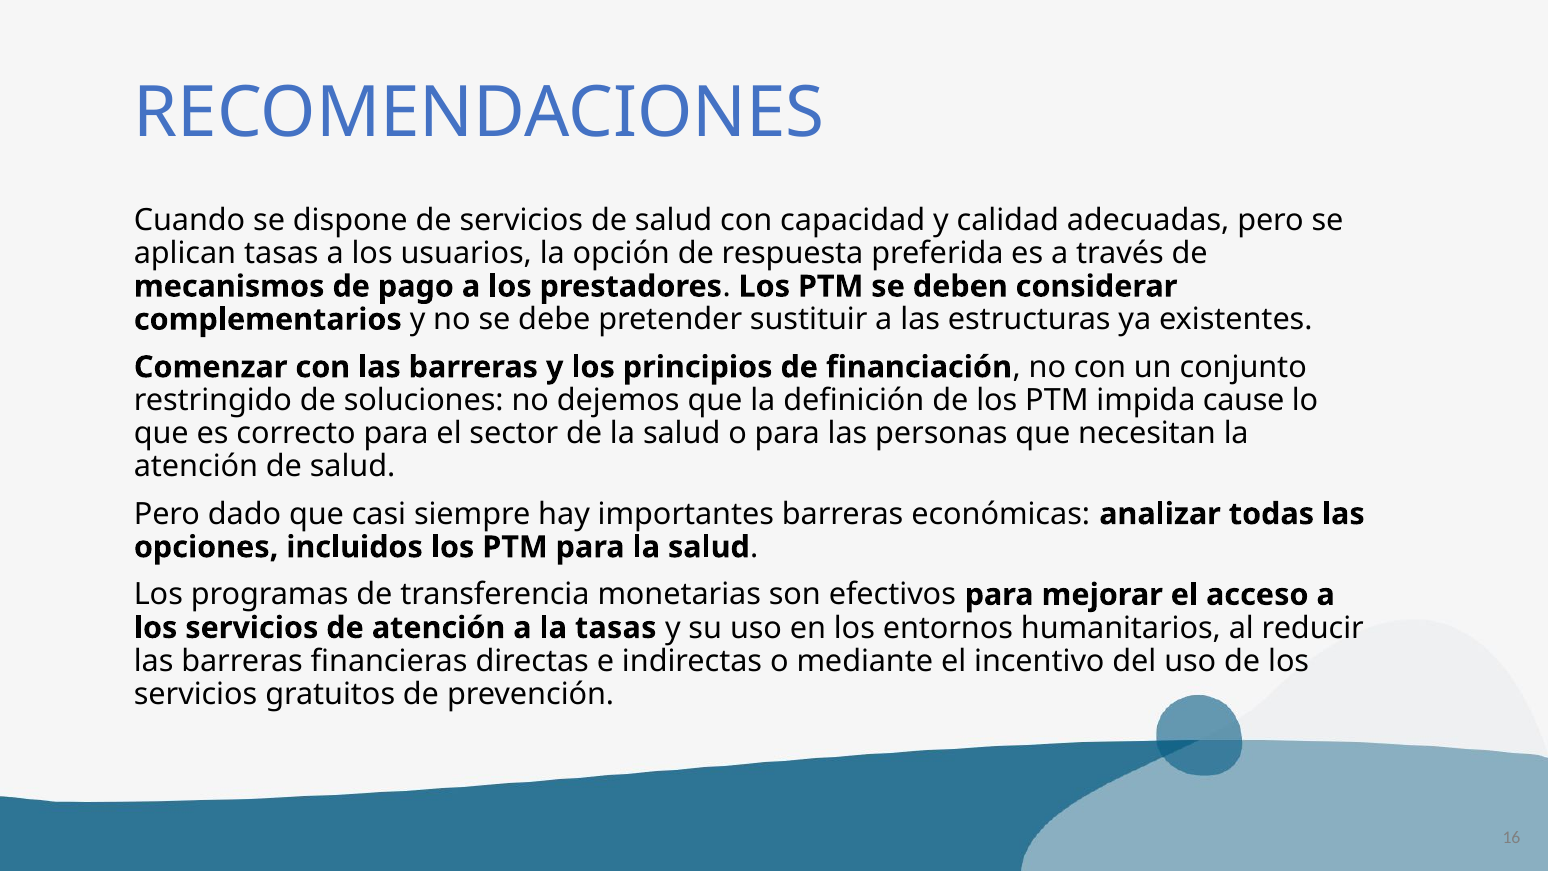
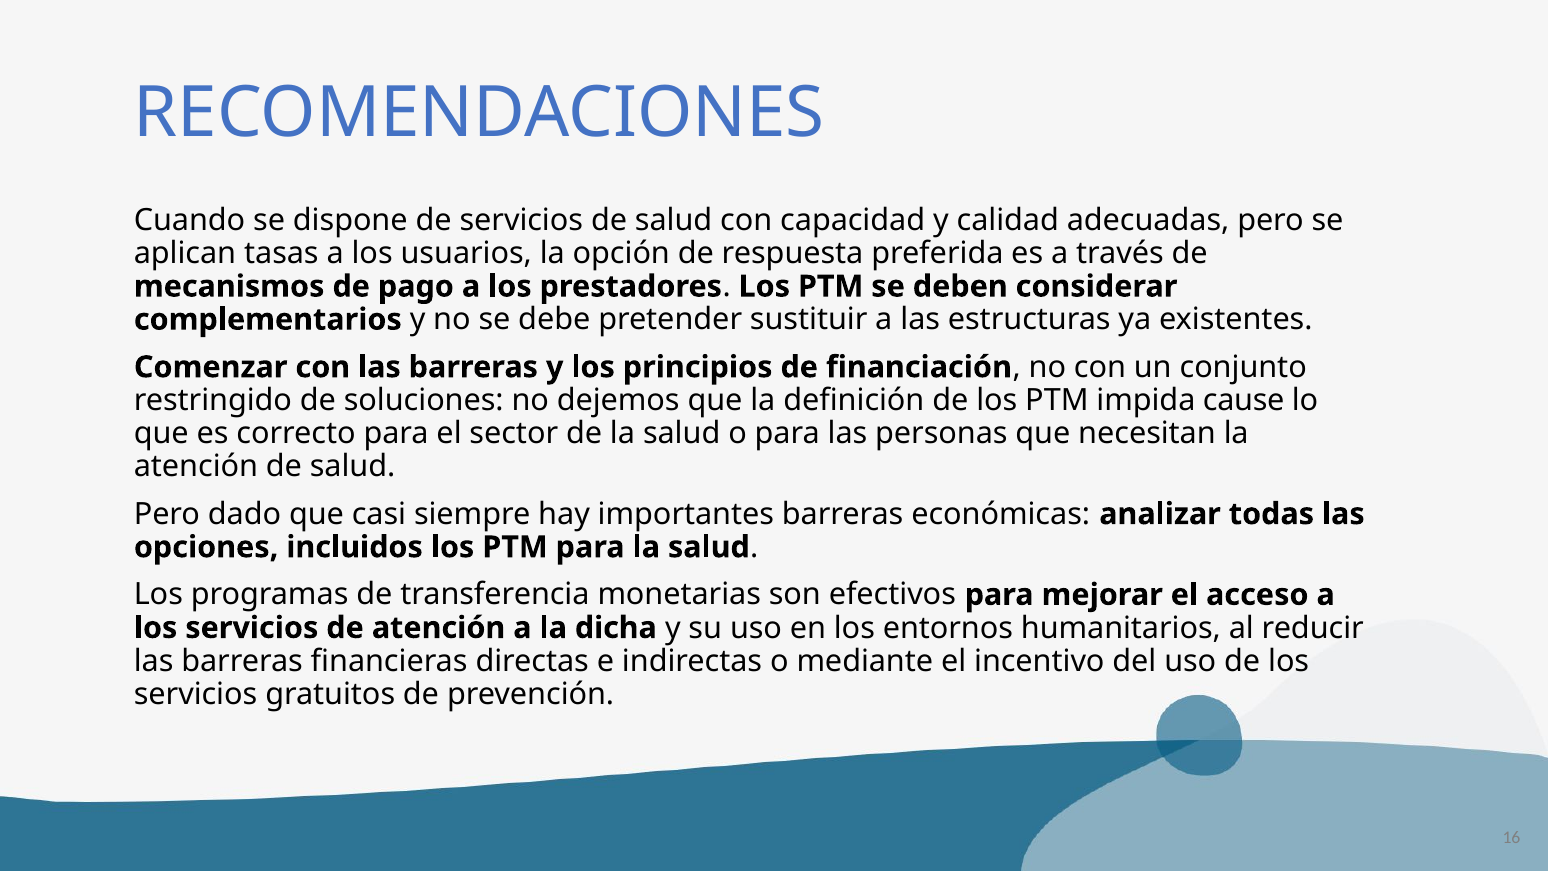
la tasas: tasas -> dicha
